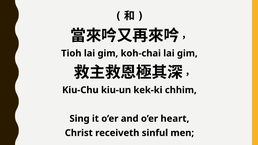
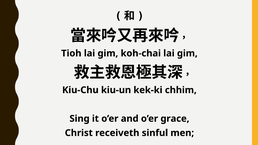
heart: heart -> grace
